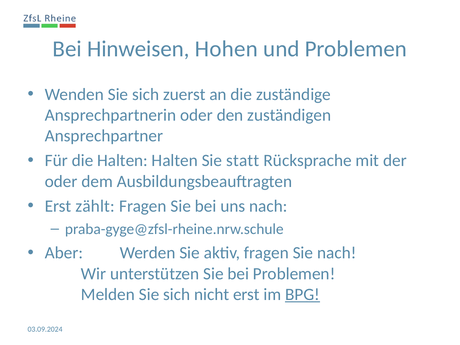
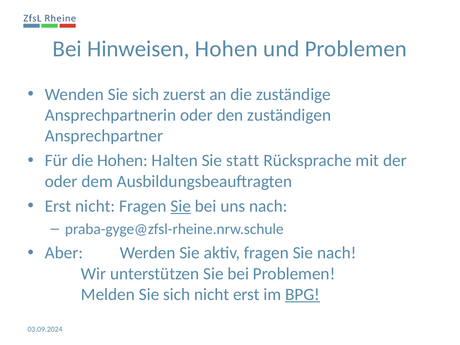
die Halten: Halten -> Hohen
Erst zählt: zählt -> nicht
Sie at (181, 206) underline: none -> present
